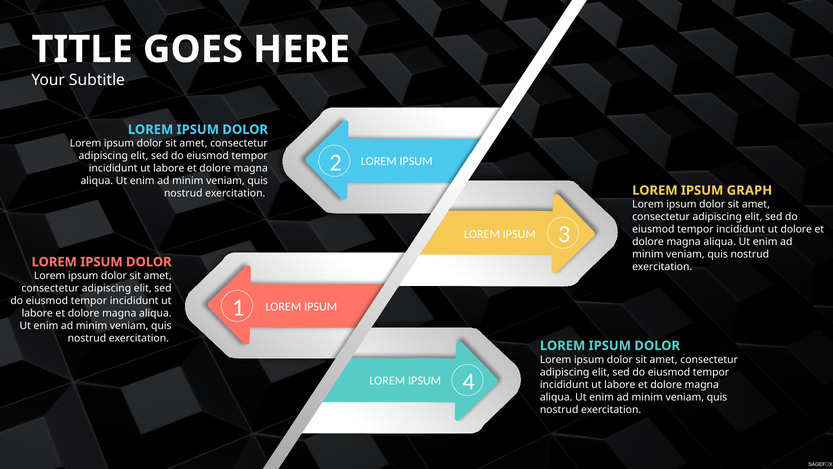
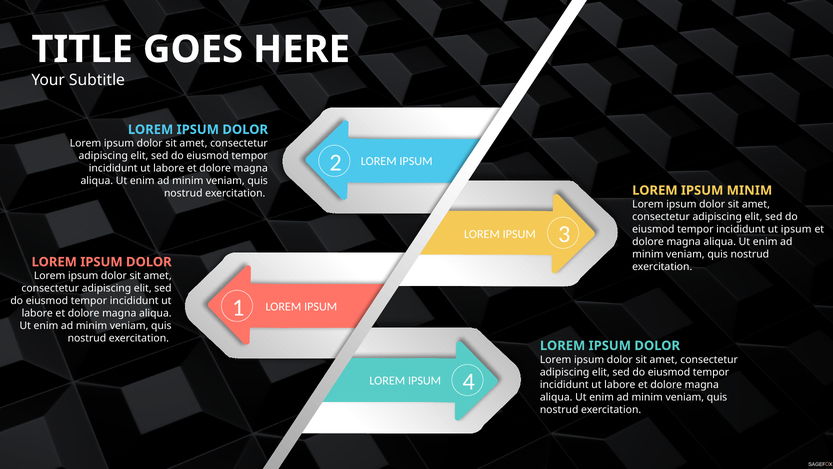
GRAPH at (749, 190): GRAPH -> MINIM
ut dolore: dolore -> ipsum
